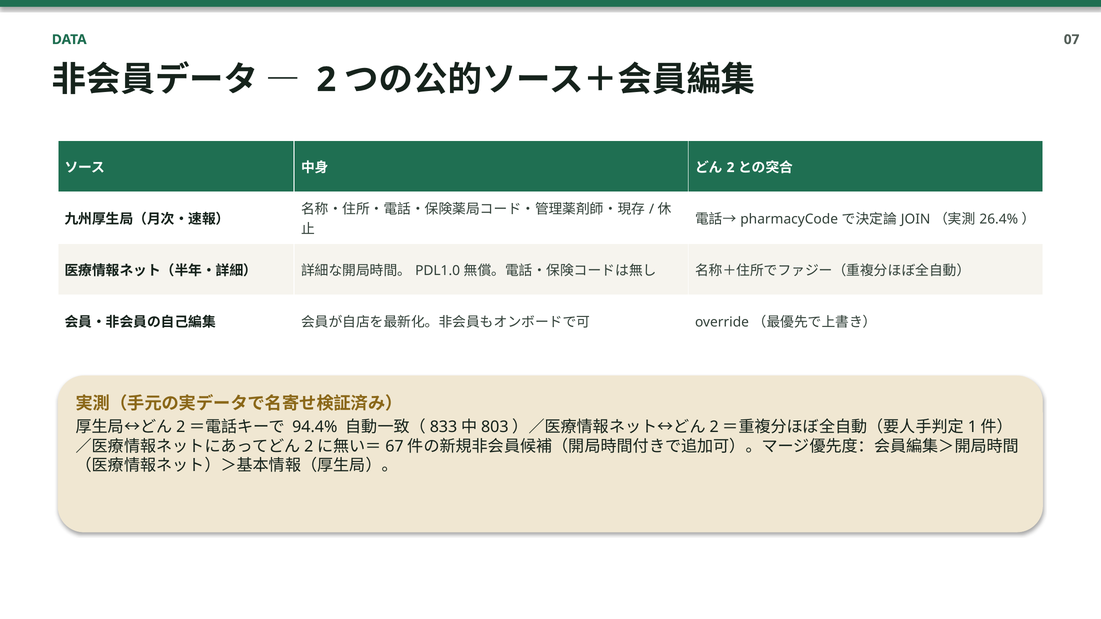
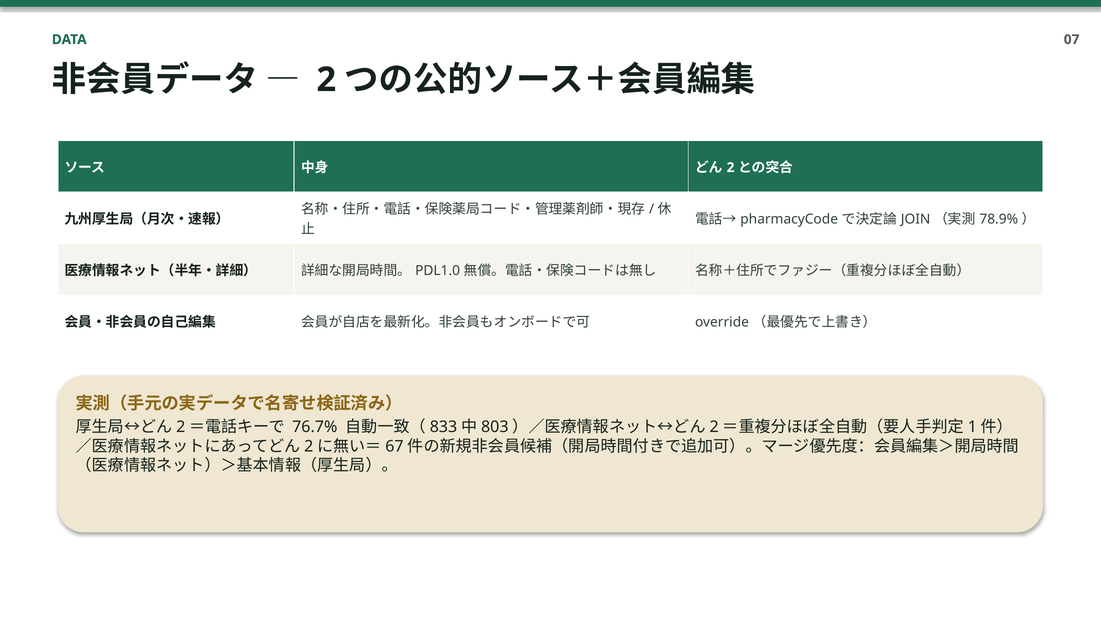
26.4%: 26.4% -> 78.9%
94.4%: 94.4% -> 76.7%
